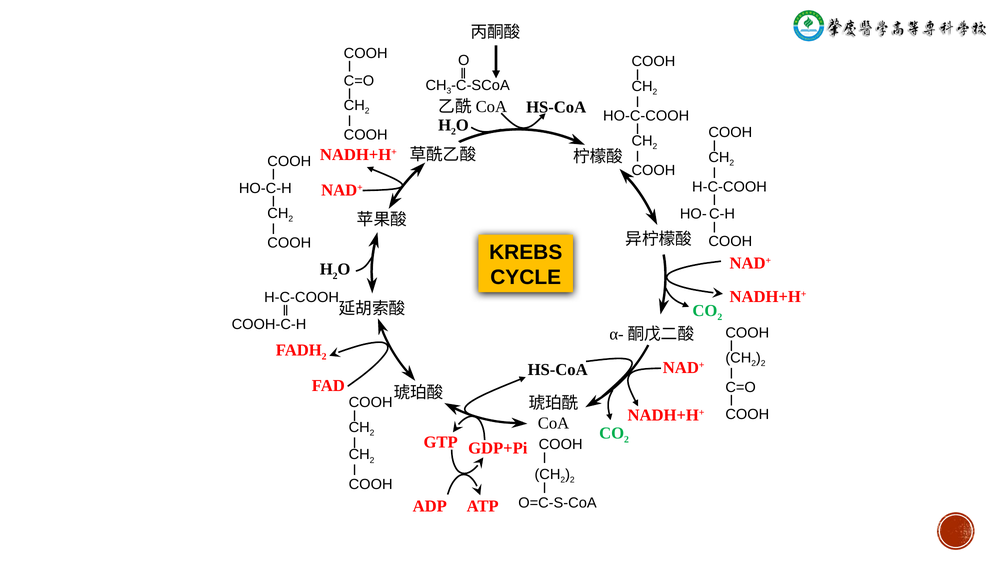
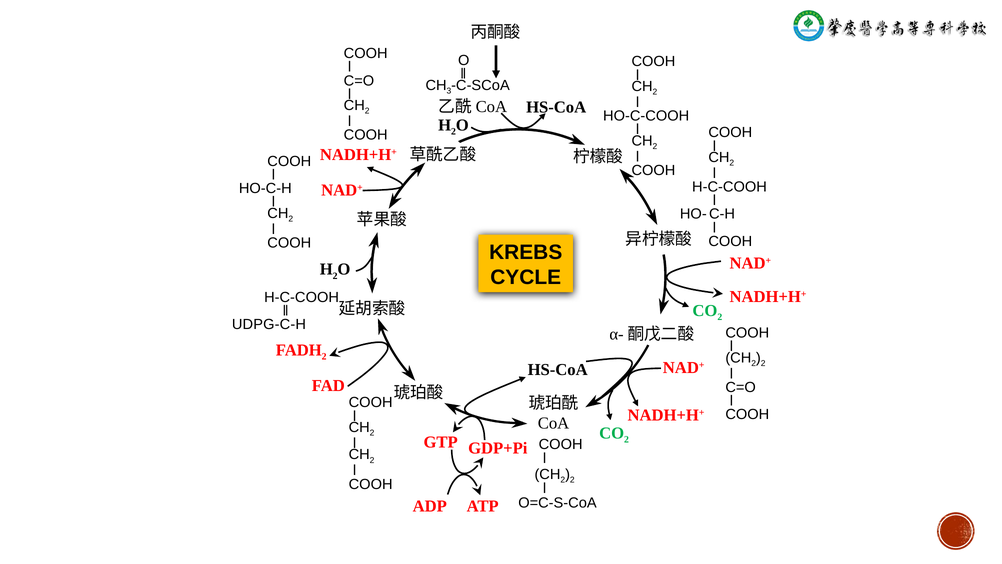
COOH-C-H: COOH-C-H -> UDPG-C-H
